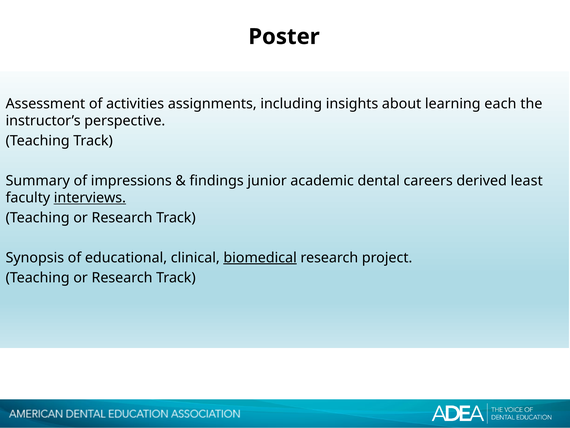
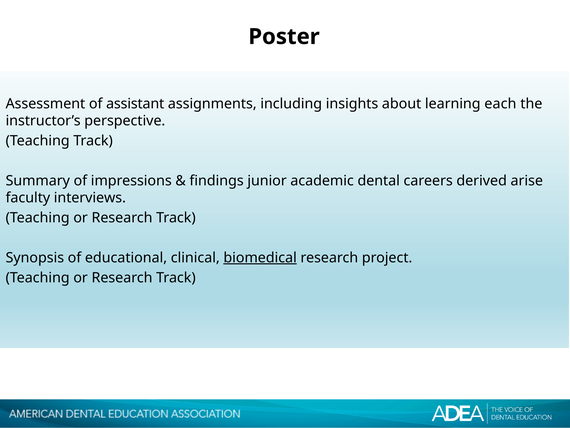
activities: activities -> assistant
least: least -> arise
interviews underline: present -> none
